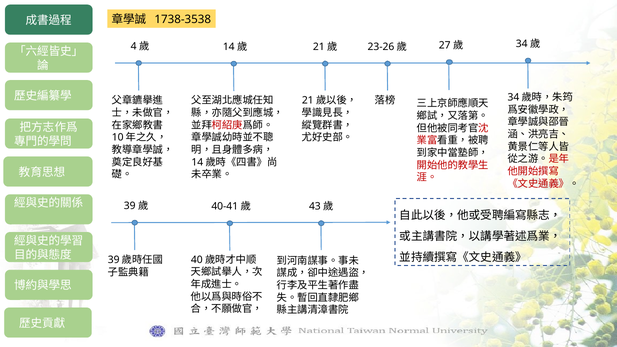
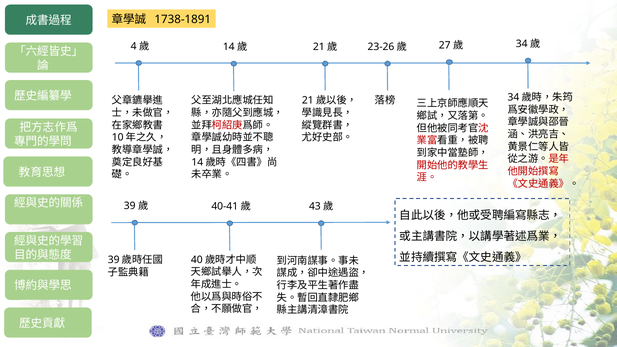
1738-3538: 1738-3538 -> 1738-1891
